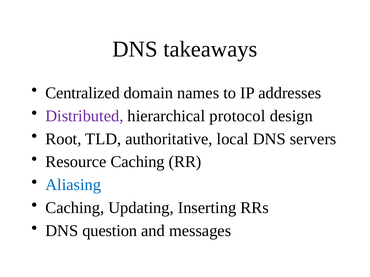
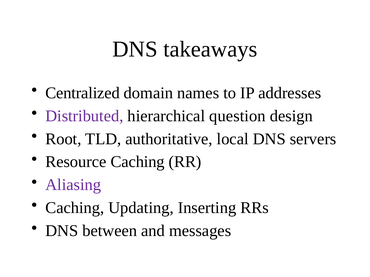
protocol: protocol -> question
Aliasing colour: blue -> purple
question: question -> between
